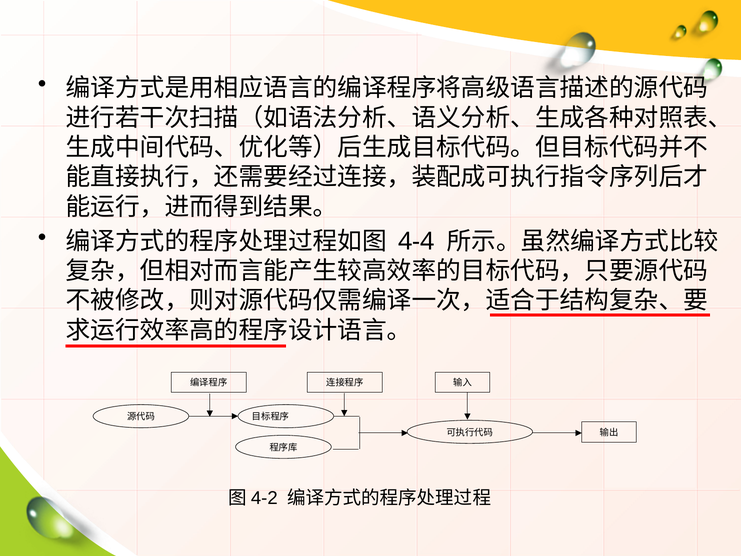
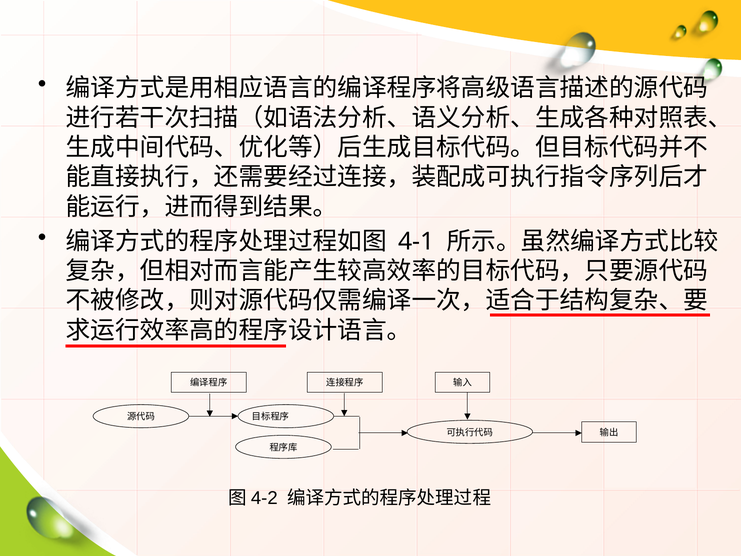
4-4: 4-4 -> 4-1
